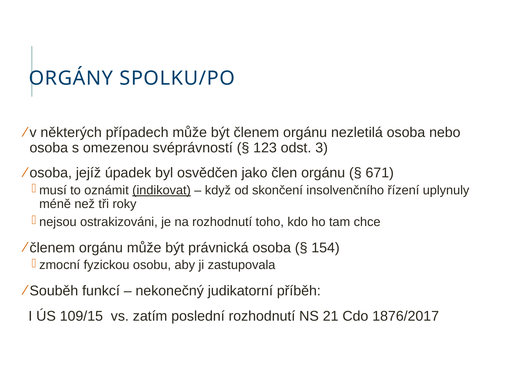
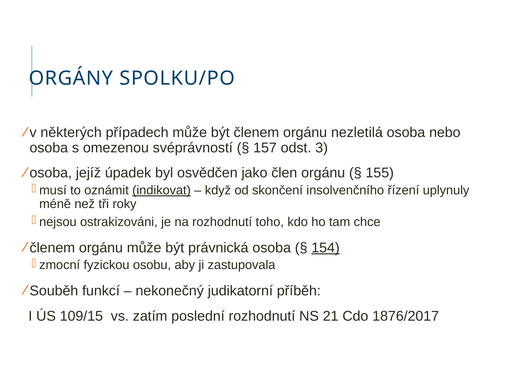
123: 123 -> 157
671: 671 -> 155
154 underline: none -> present
